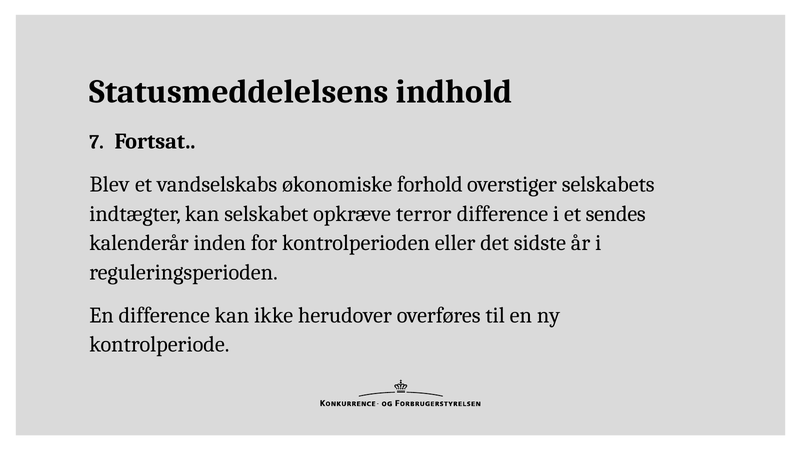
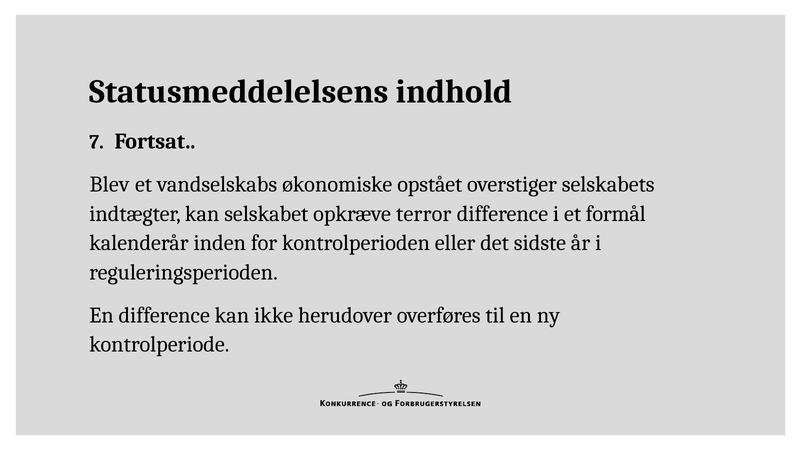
forhold: forhold -> opstået
sendes: sendes -> formål
